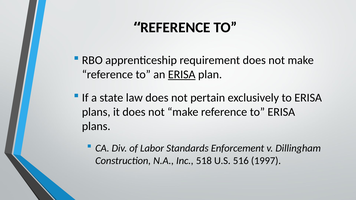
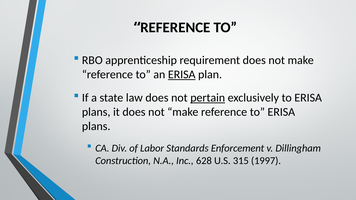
pertain underline: none -> present
518: 518 -> 628
516: 516 -> 315
